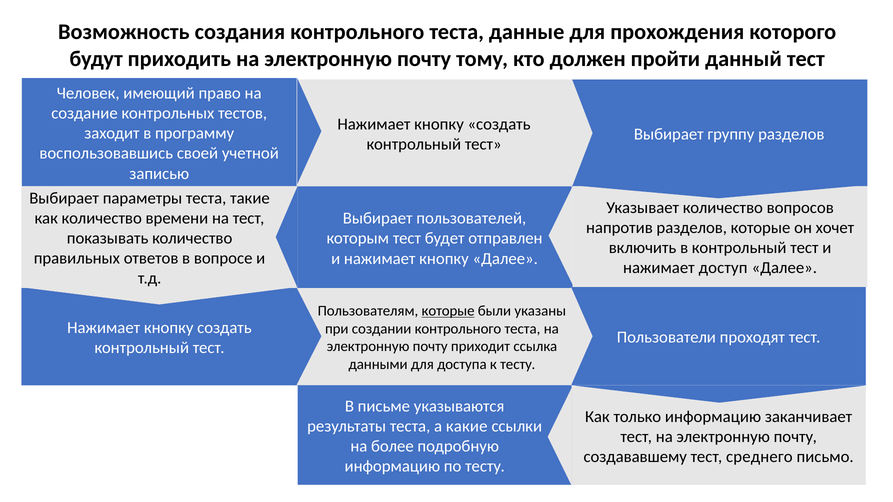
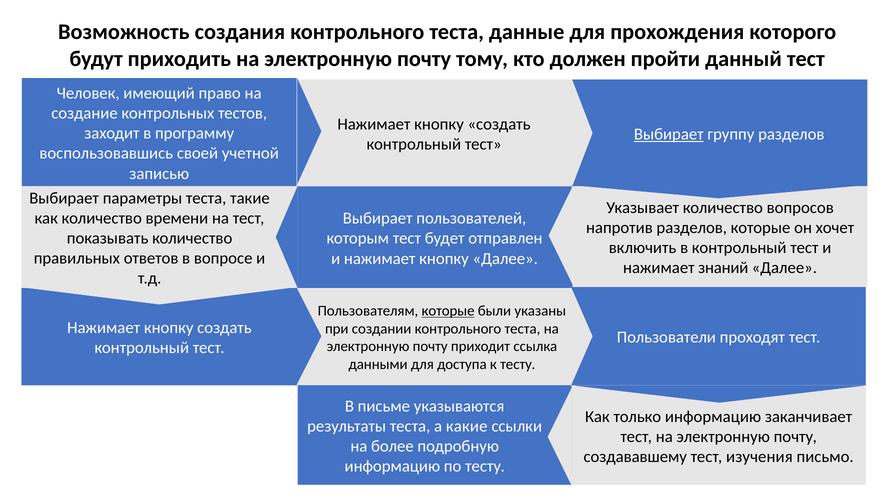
Выбирает at (669, 134) underline: none -> present
доступ: доступ -> знаний
среднего: среднего -> изучения
